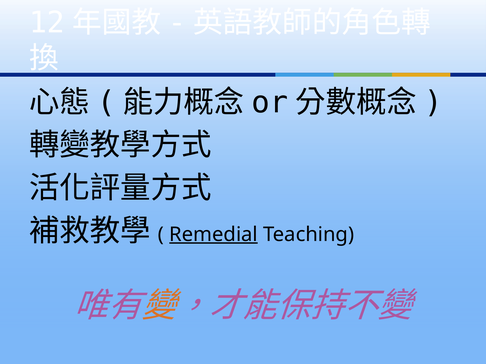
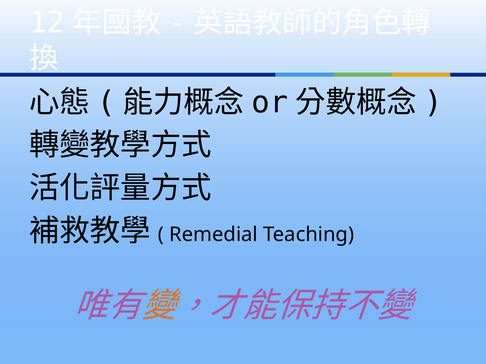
Remedial underline: present -> none
